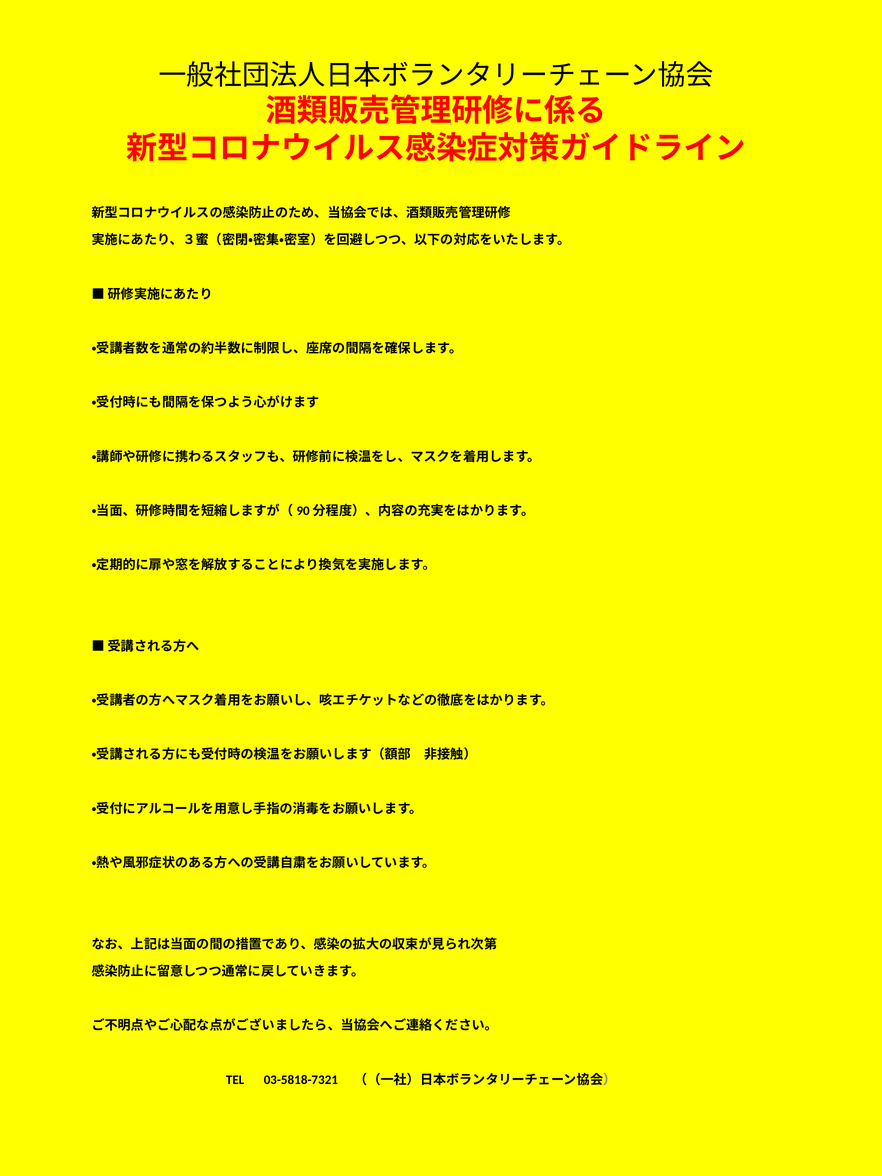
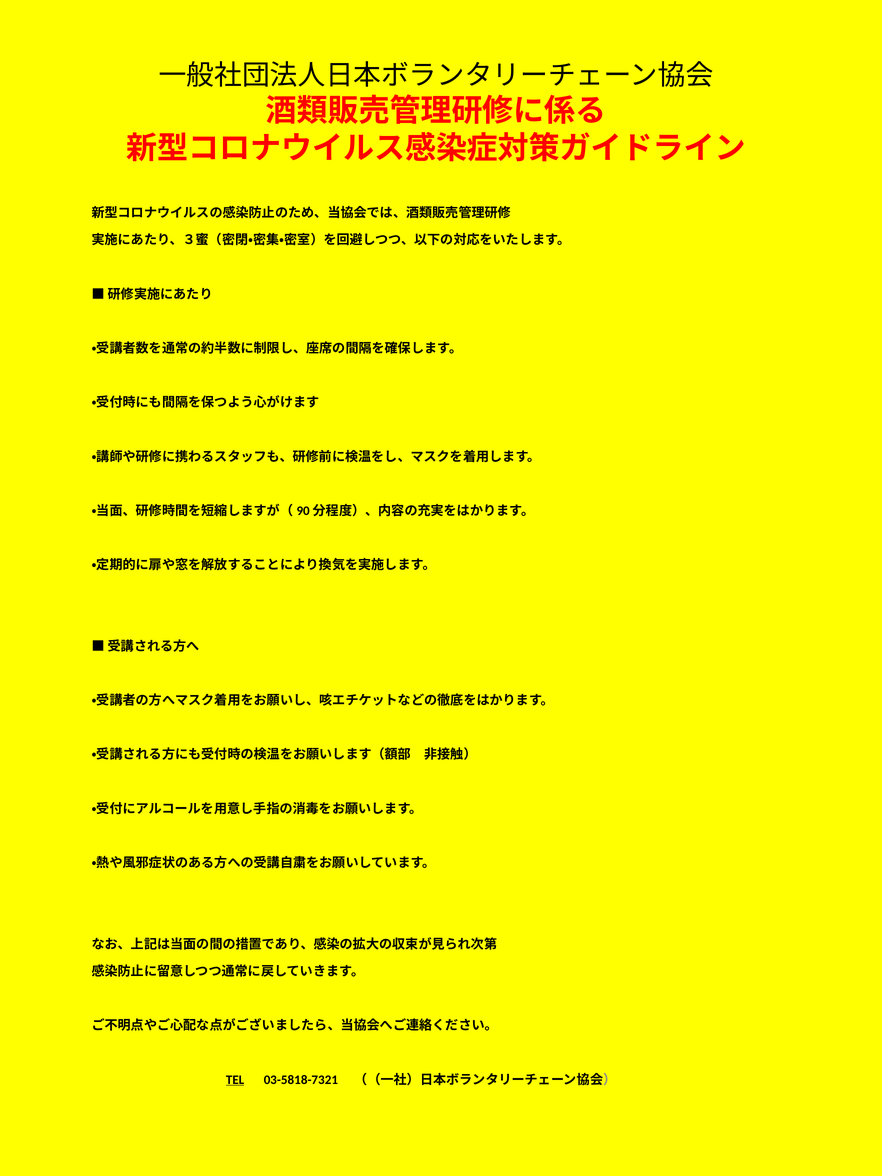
TEL underline: none -> present
